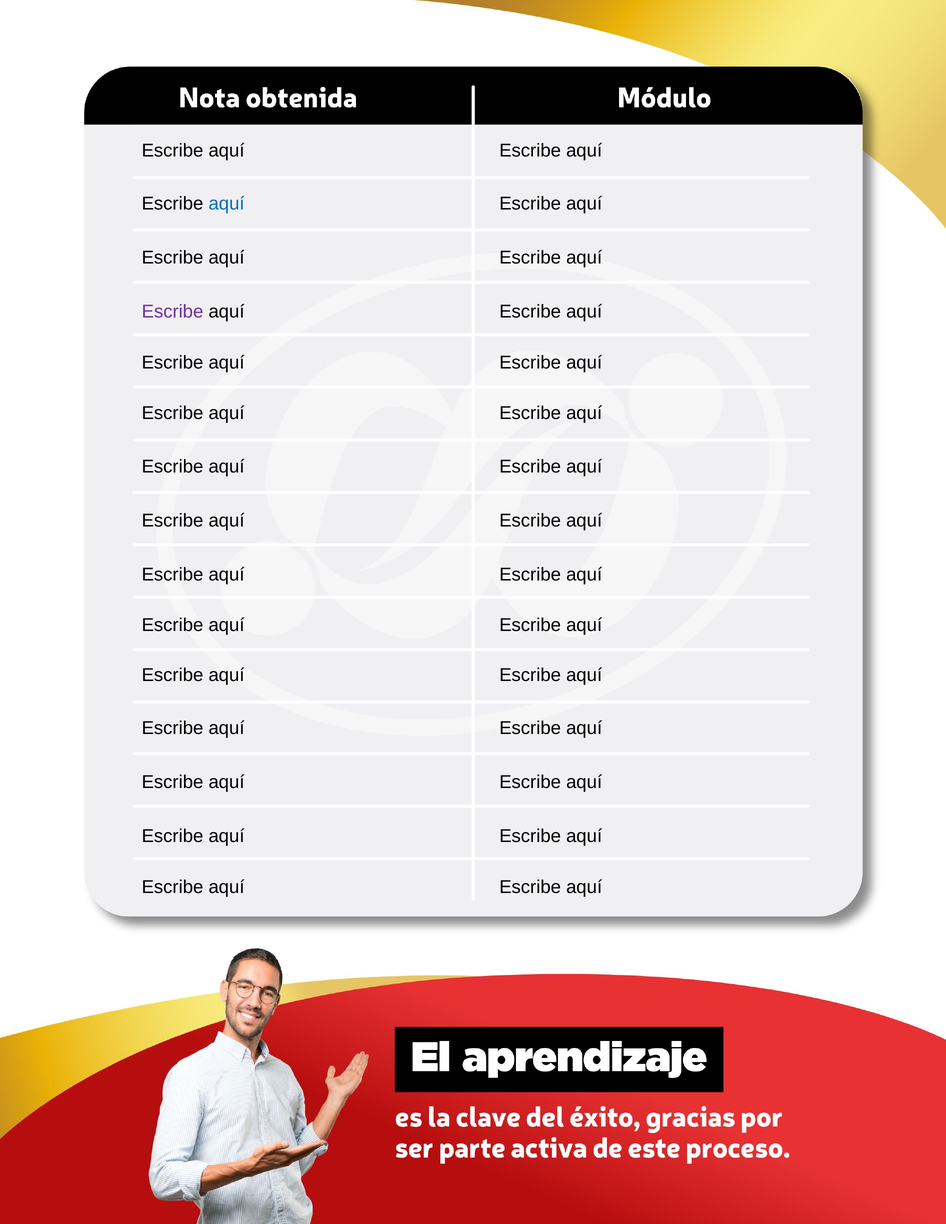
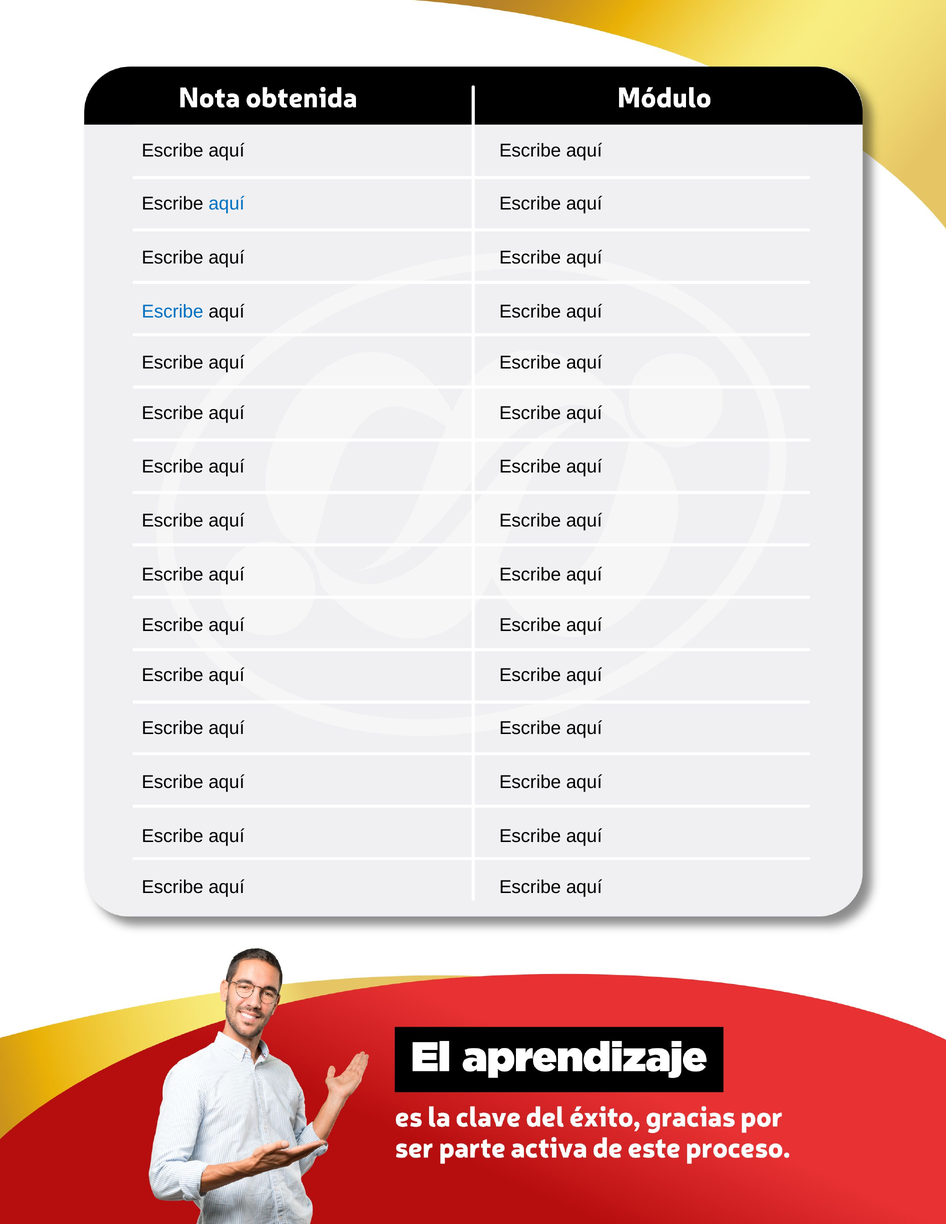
Escribe at (173, 312) colour: purple -> blue
